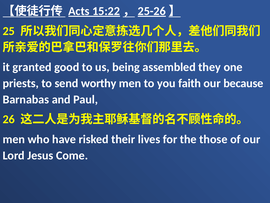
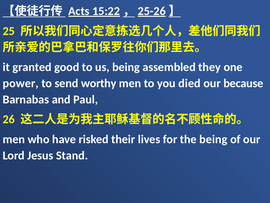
priests: priests -> power
faith: faith -> died
the those: those -> being
Come: Come -> Stand
